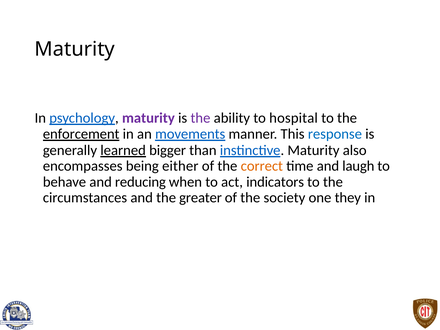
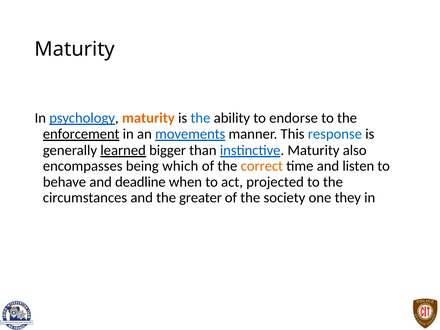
maturity at (148, 118) colour: purple -> orange
the at (200, 118) colour: purple -> blue
hospital: hospital -> endorse
either: either -> which
laugh: laugh -> listen
reducing: reducing -> deadline
indicators: indicators -> projected
